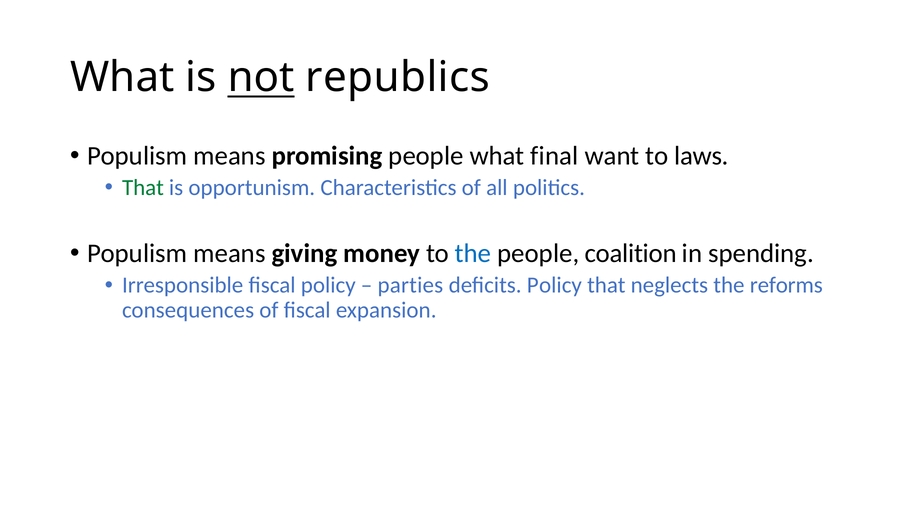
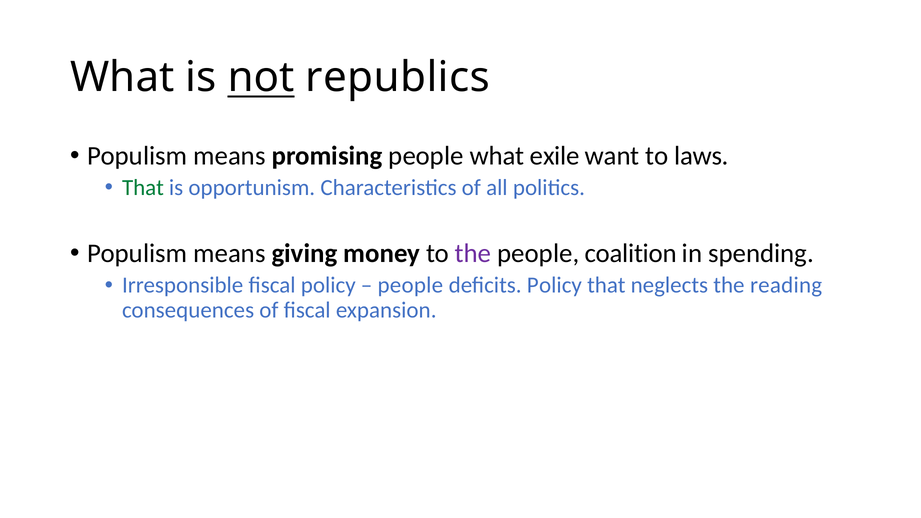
final: final -> exile
the at (473, 254) colour: blue -> purple
parties at (410, 285): parties -> people
reforms: reforms -> reading
